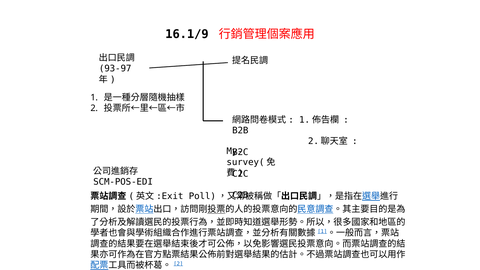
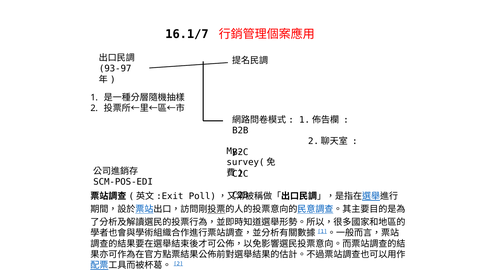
16.1/9: 16.1/9 -> 16.1/7
